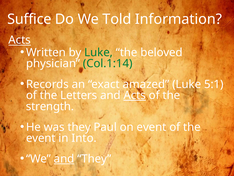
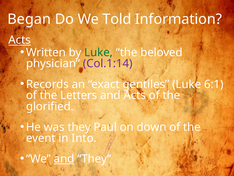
Suffice: Suffice -> Began
Col.1:14 colour: green -> purple
amazed: amazed -> gentiles
5:1: 5:1 -> 6:1
Acts at (135, 95) underline: present -> none
strength: strength -> glorified
on event: event -> down
